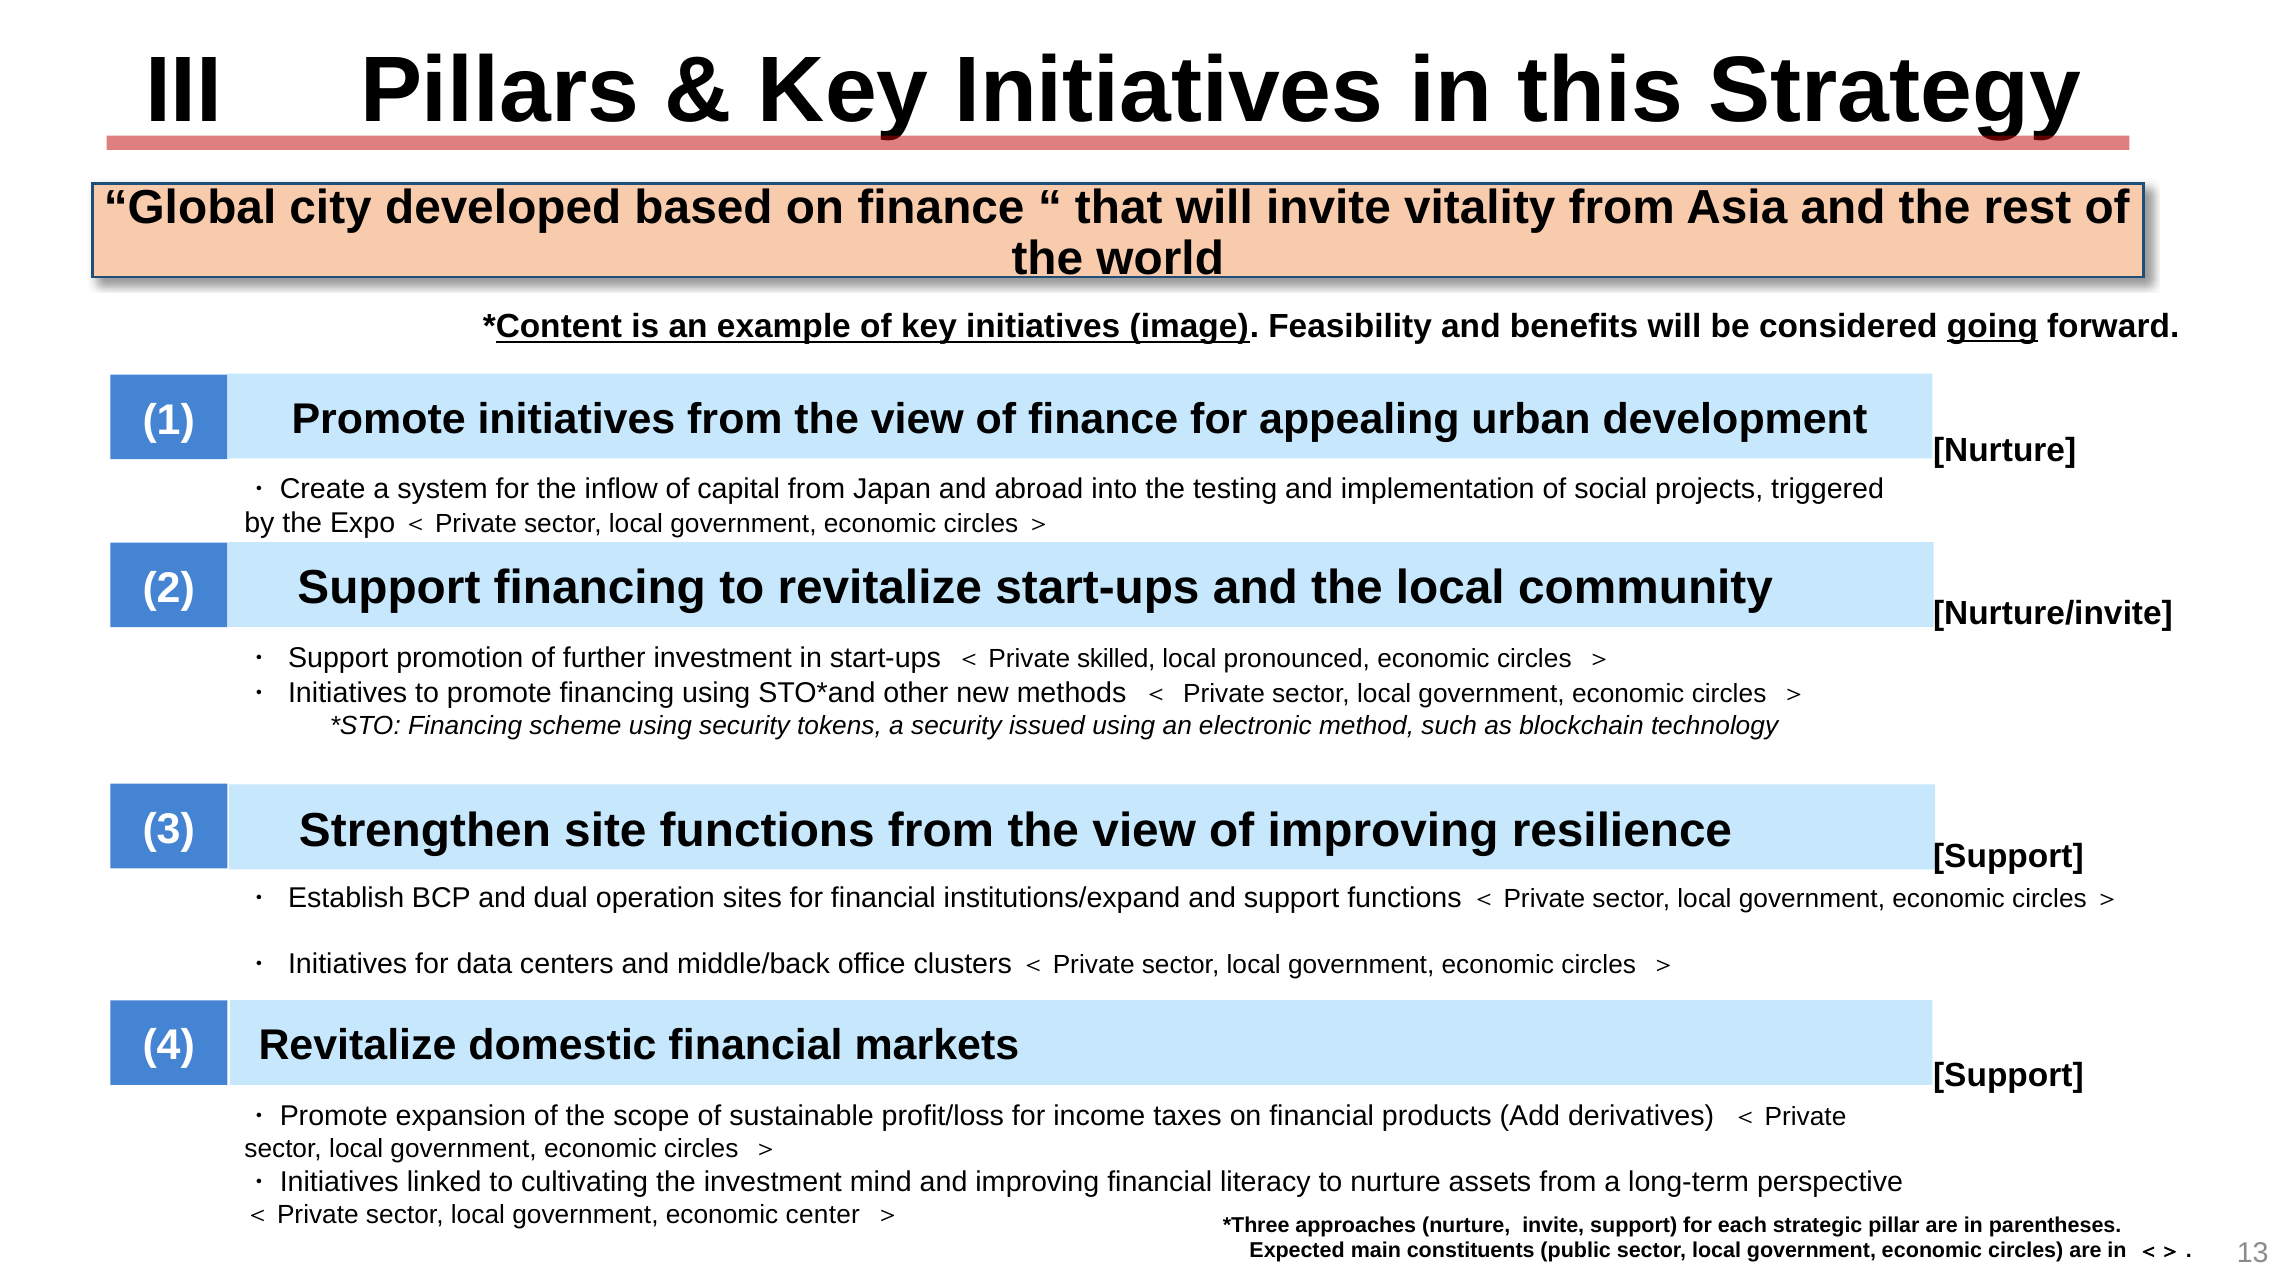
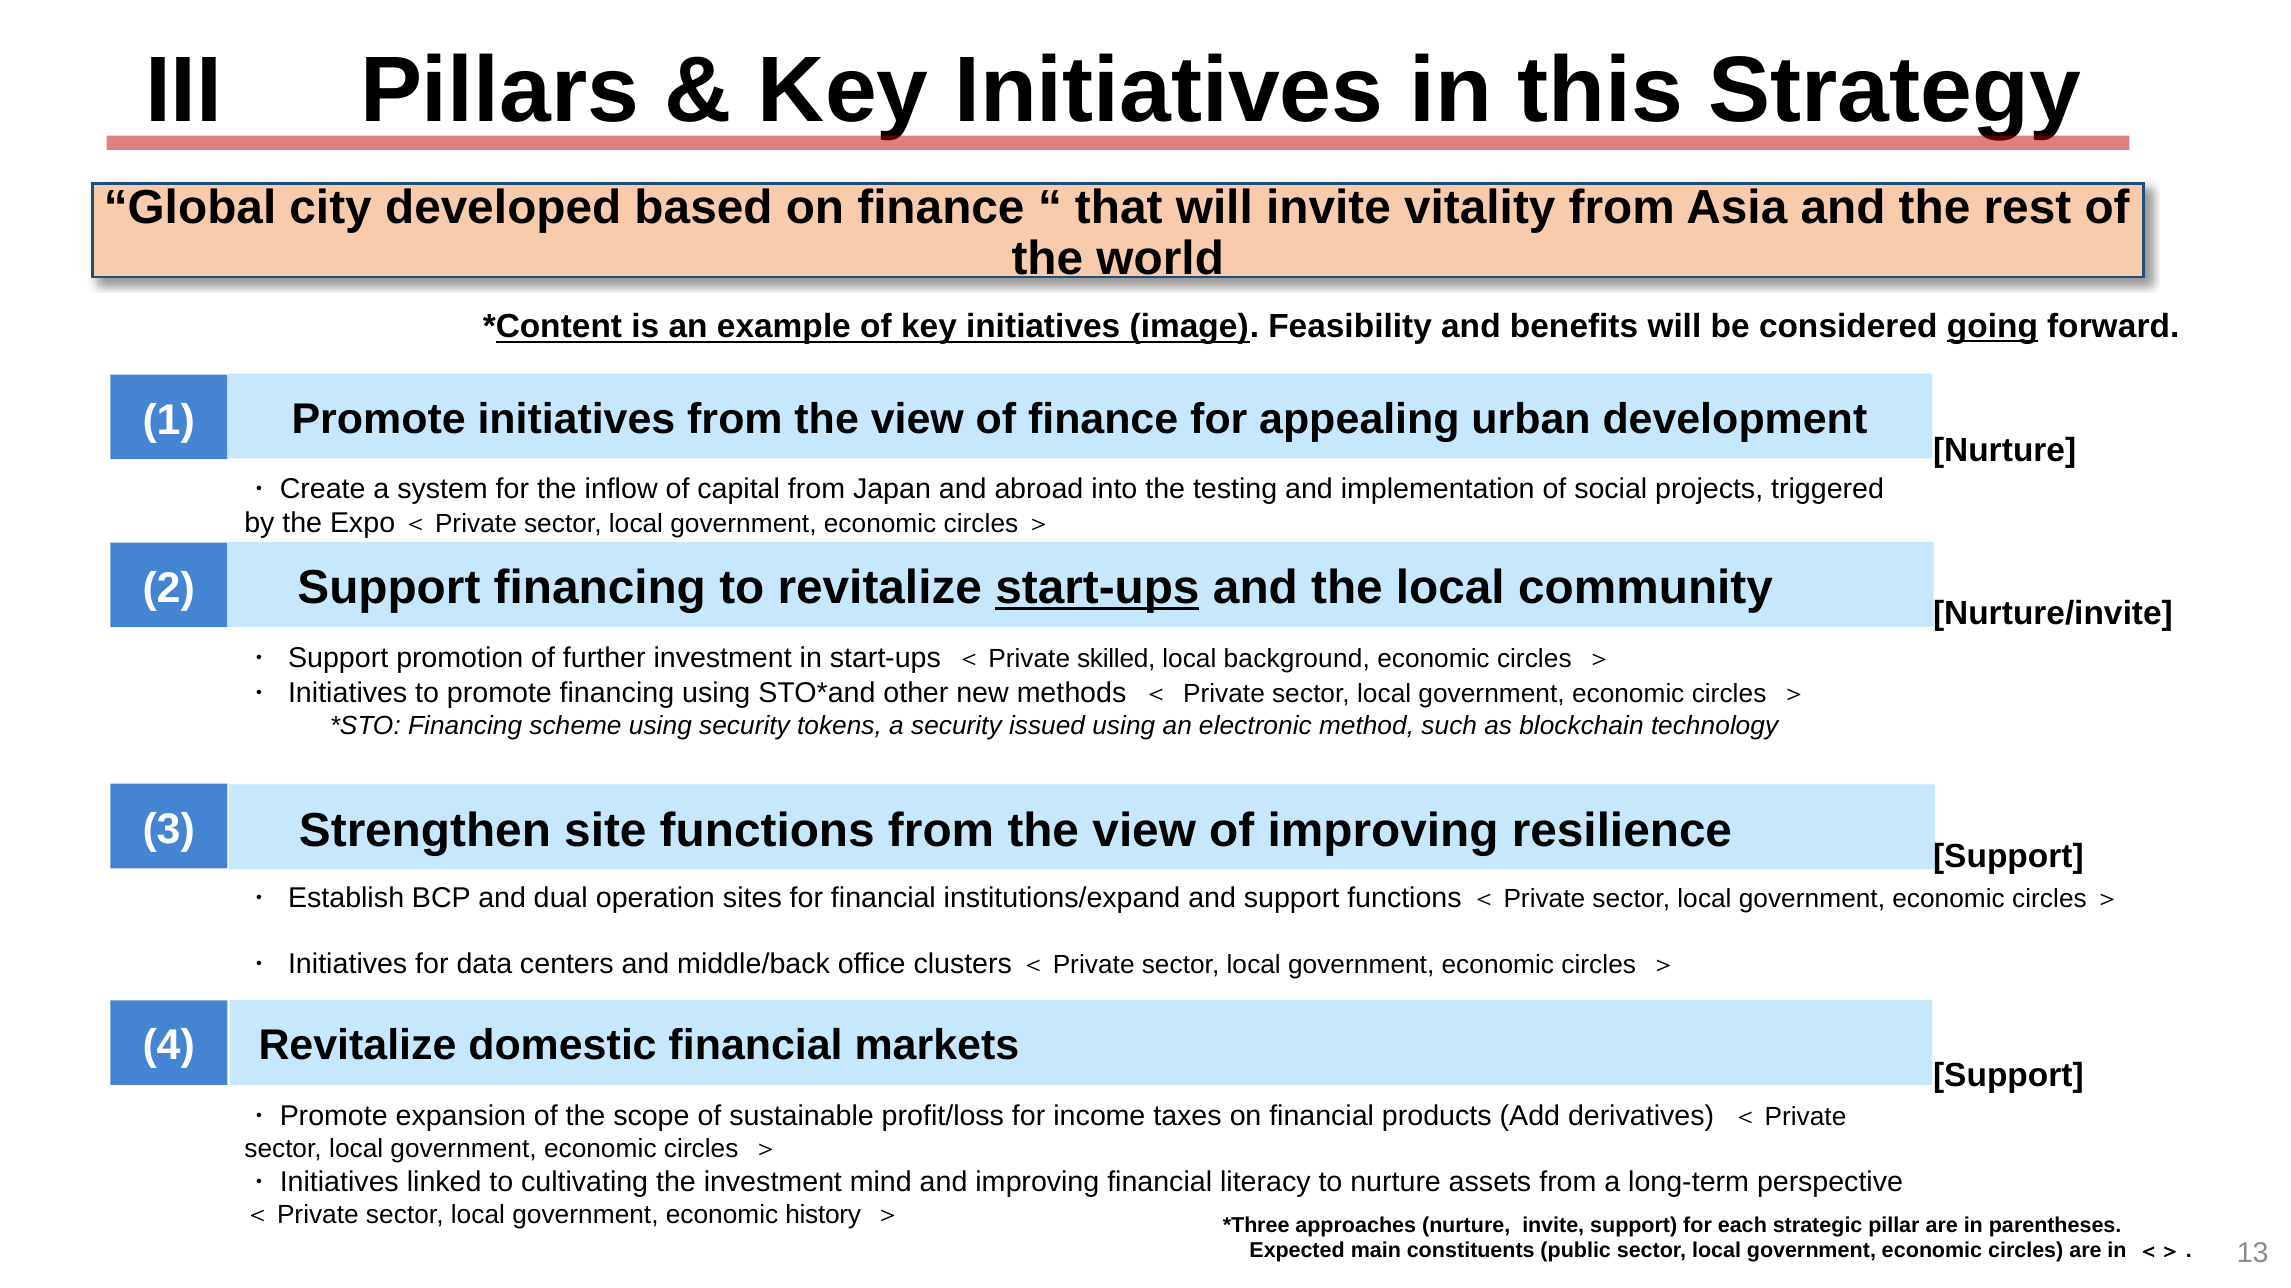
start-ups at (1097, 588) underline: none -> present
pronounced: pronounced -> background
center: center -> history
